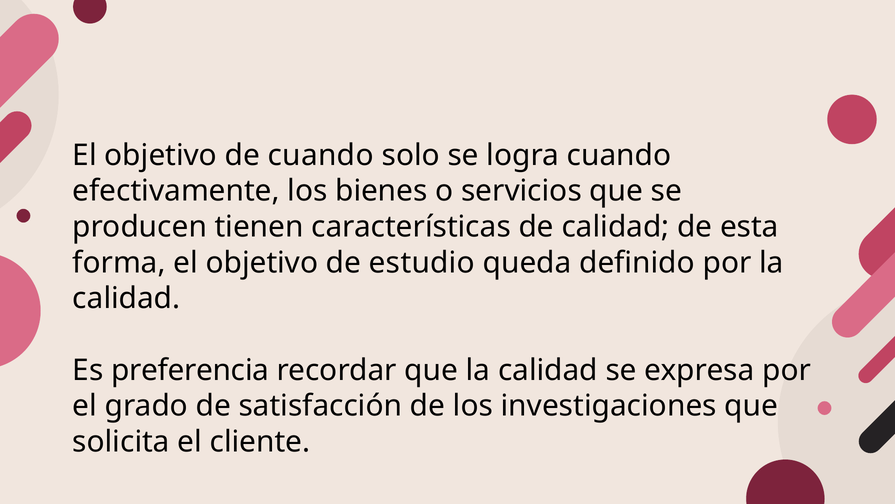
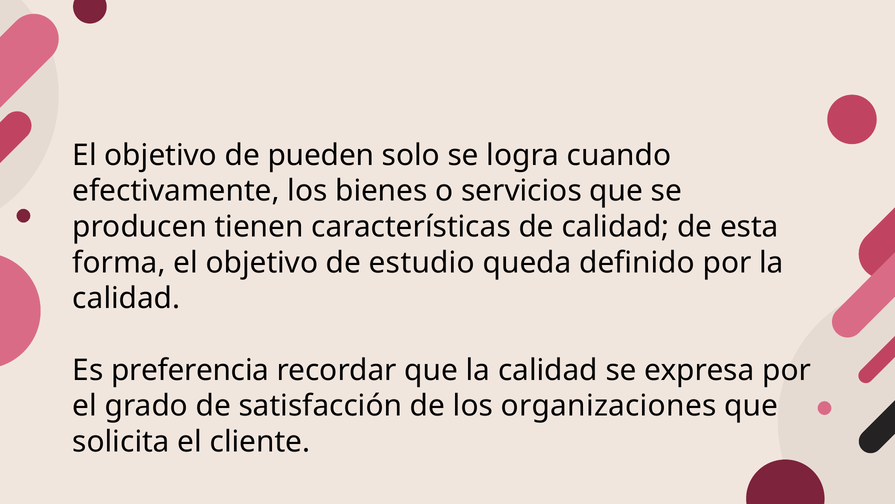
de cuando: cuando -> pueden
investigaciones: investigaciones -> organizaciones
